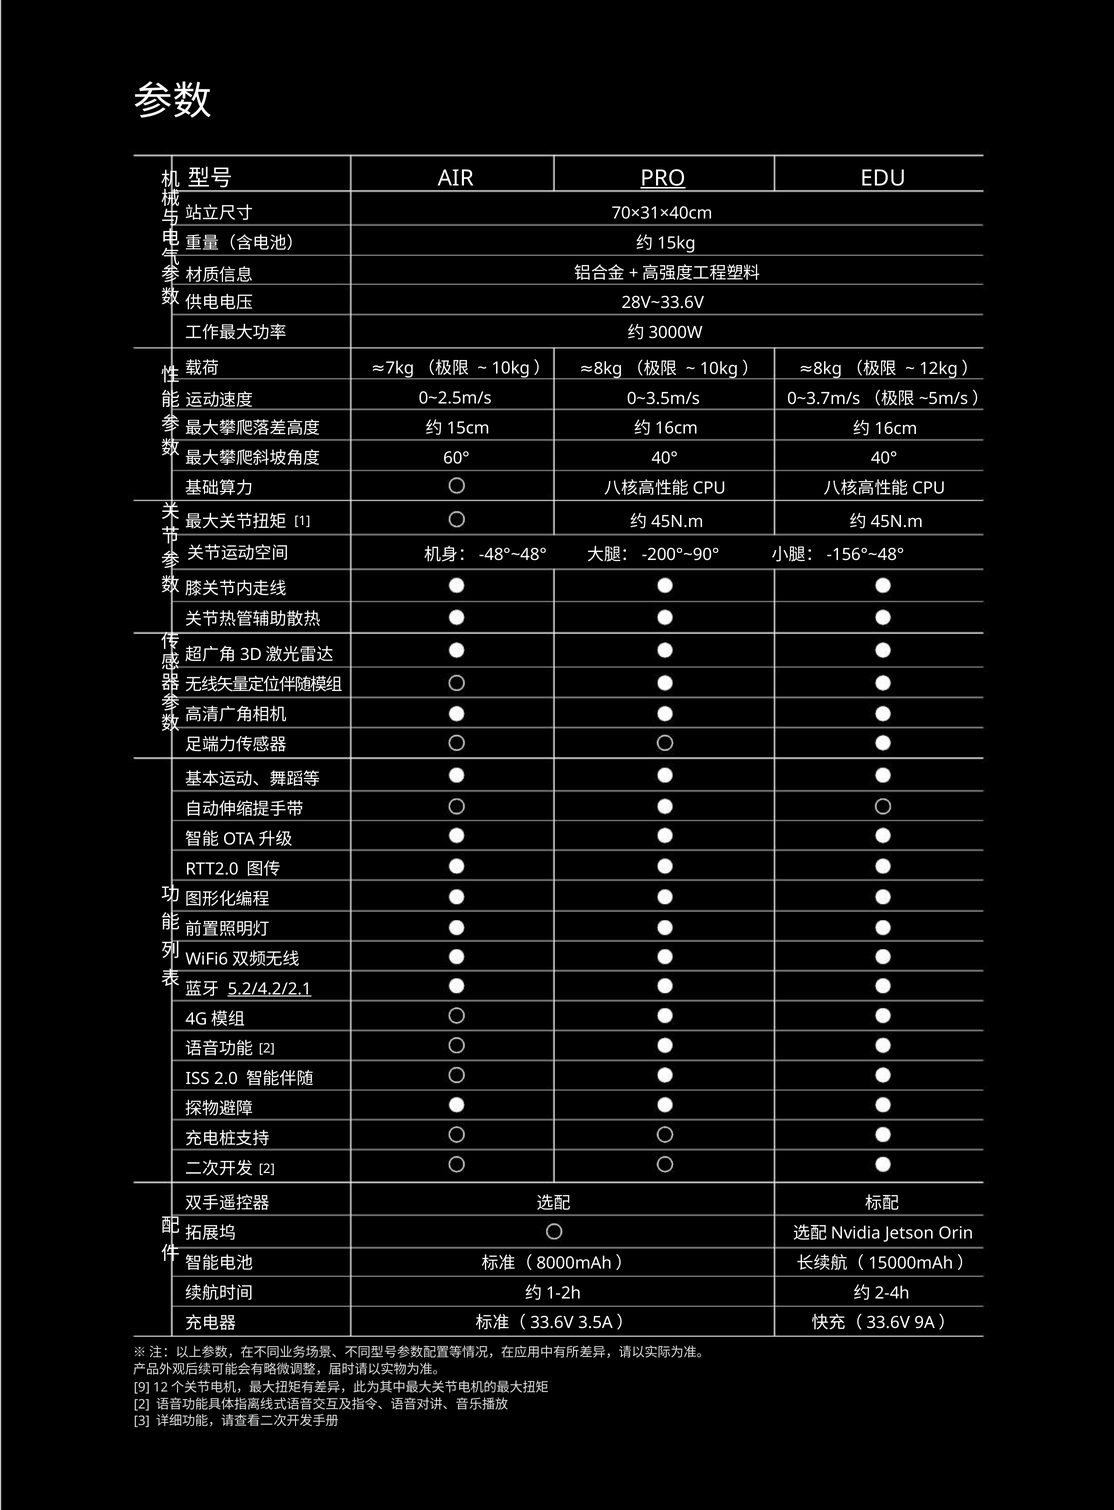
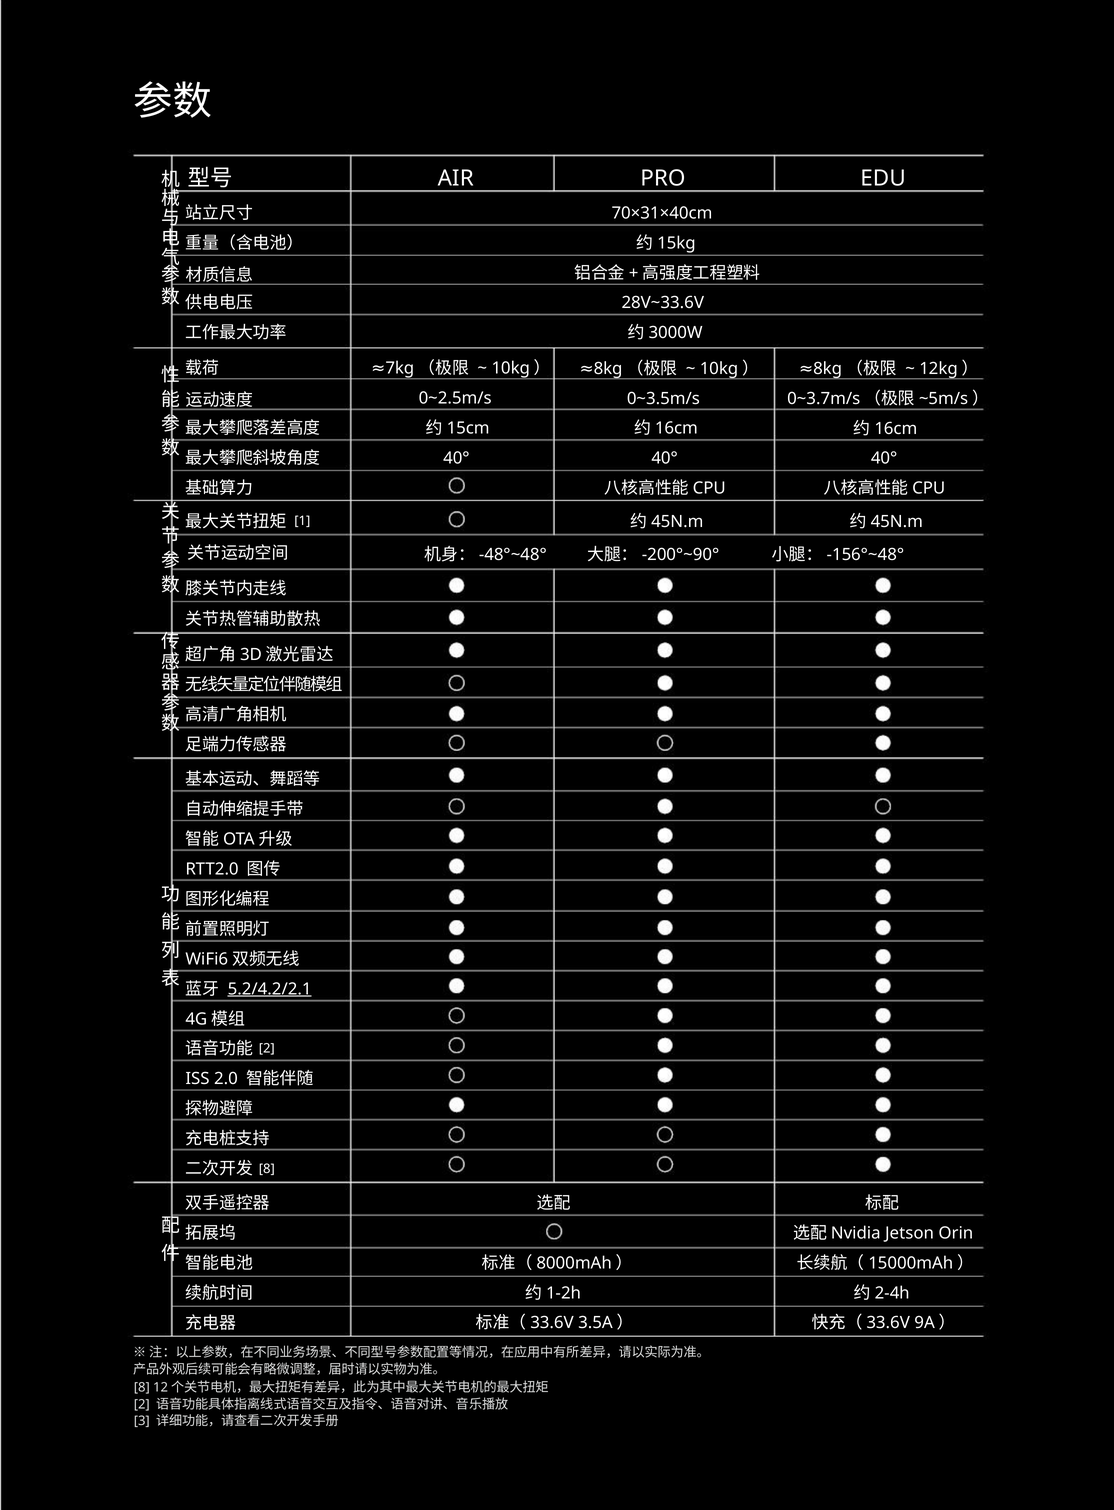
PRO underline: present -> none
60° at (456, 459): 60° -> 40°
2 at (267, 1170): 2 -> 8
9 at (142, 1388): 9 -> 8
